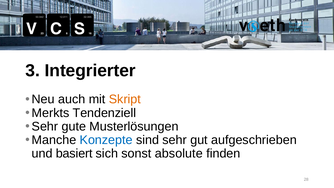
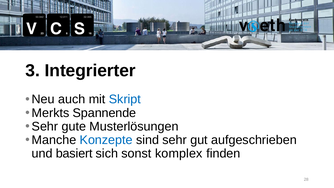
Skript colour: orange -> blue
Tendenziell: Tendenziell -> Spannende
absolute: absolute -> komplex
